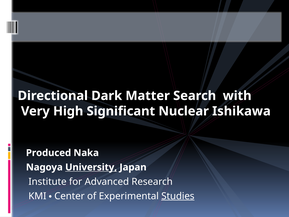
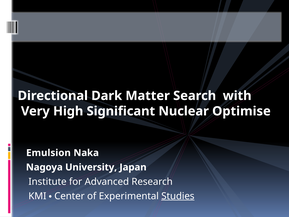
Ishikawa: Ishikawa -> Optimise
Produced: Produced -> Emulsion
University underline: present -> none
